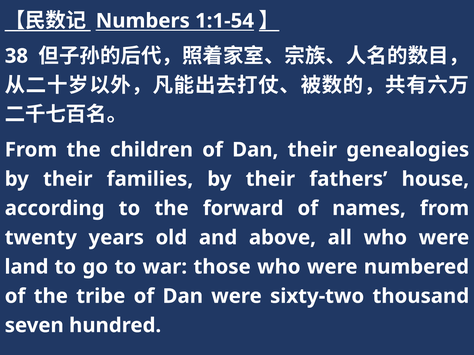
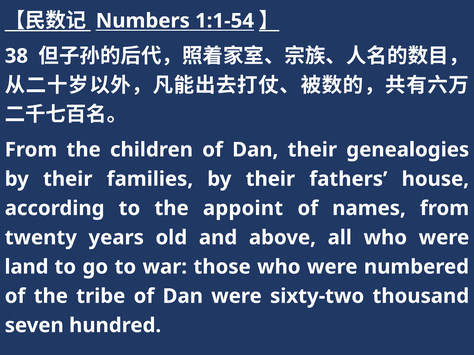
forward: forward -> appoint
